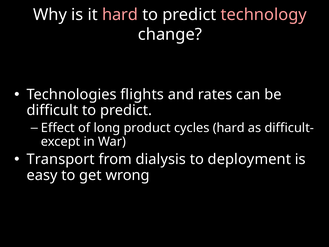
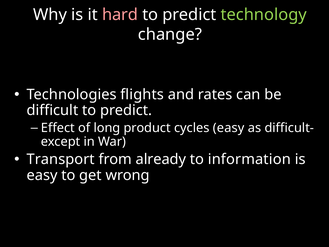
technology colour: pink -> light green
cycles hard: hard -> easy
dialysis: dialysis -> already
deployment: deployment -> information
